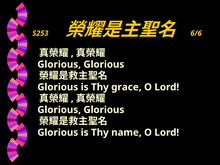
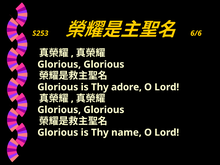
grace: grace -> adore
